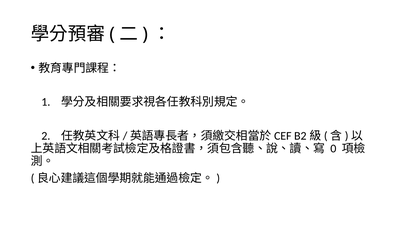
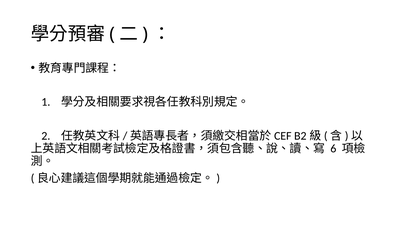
0: 0 -> 6
